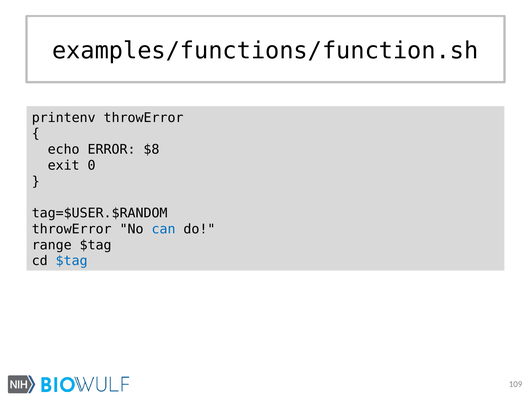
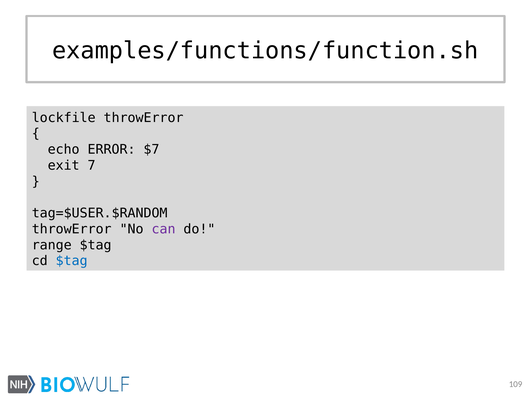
printenv: printenv -> lockfile
$8: $8 -> $7
0: 0 -> 7
can colour: blue -> purple
